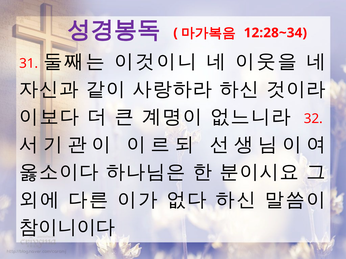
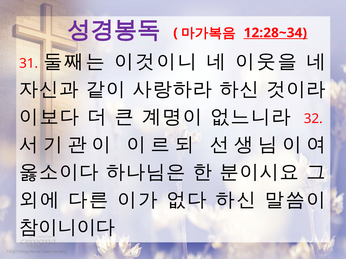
12:28~34 underline: none -> present
